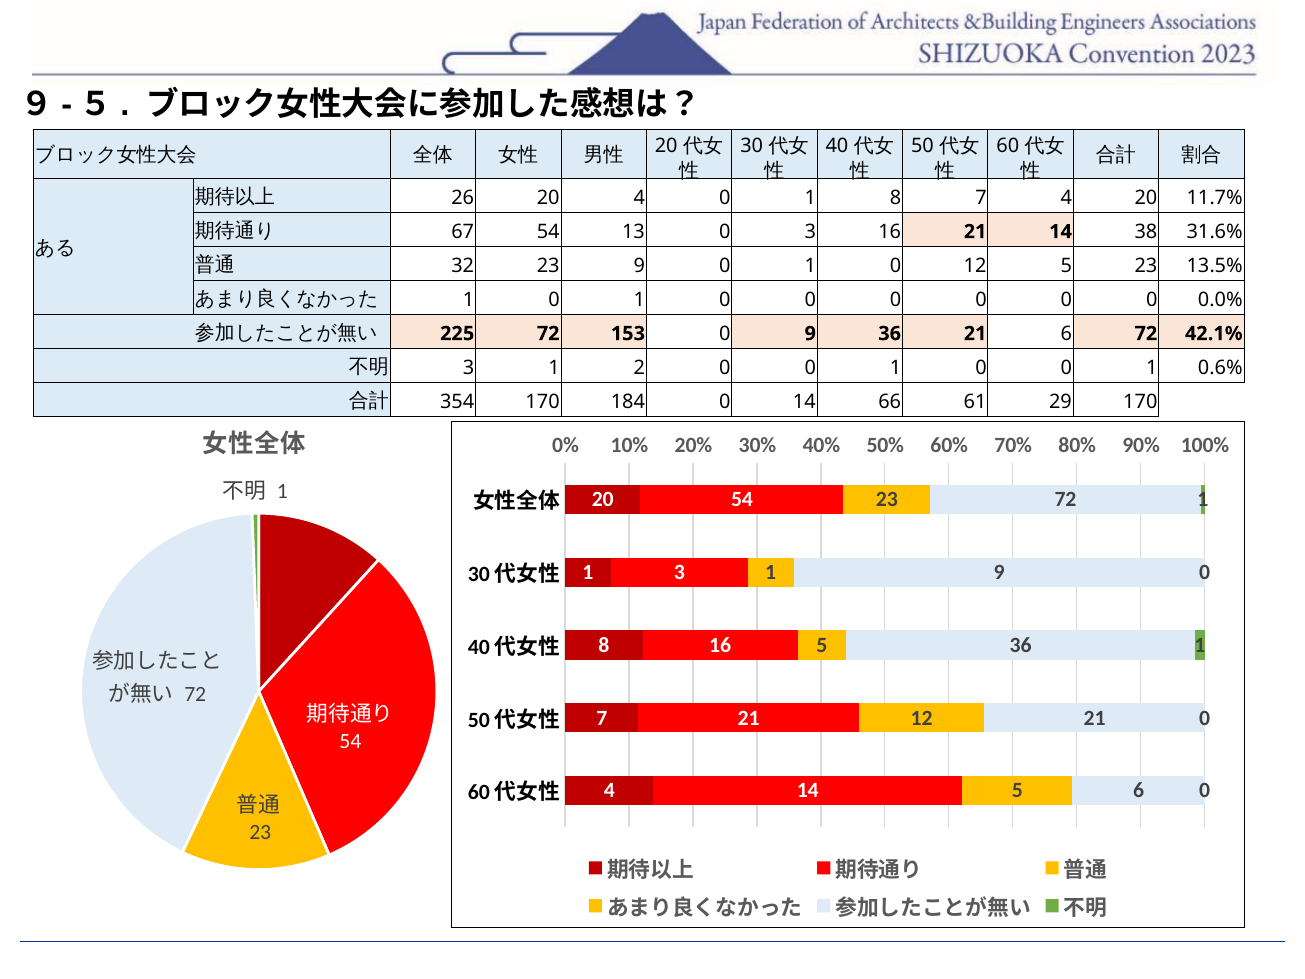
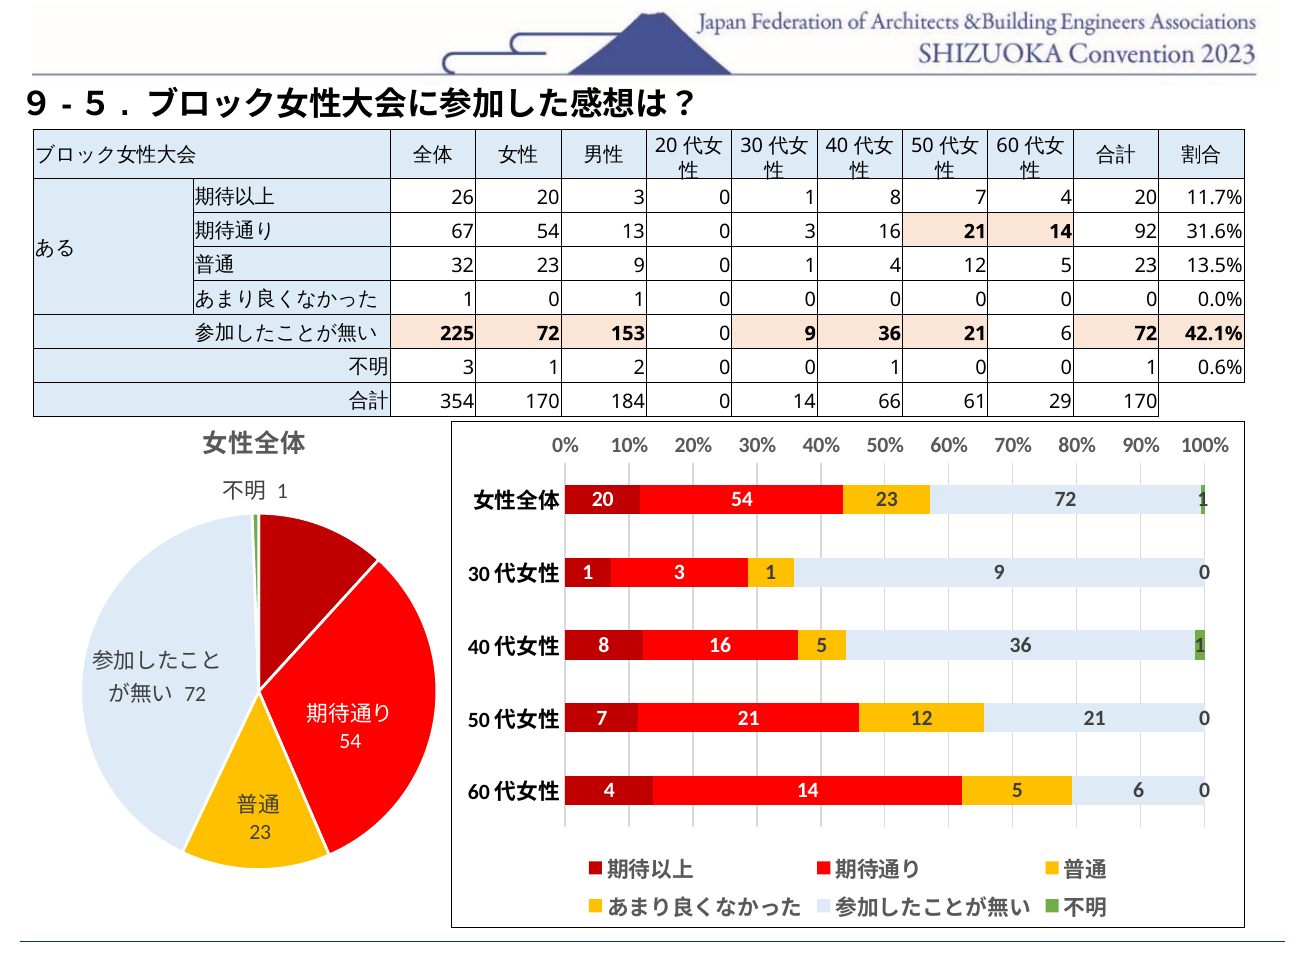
20 4: 4 -> 3
38: 38 -> 92
9 0 1 0: 0 -> 4
